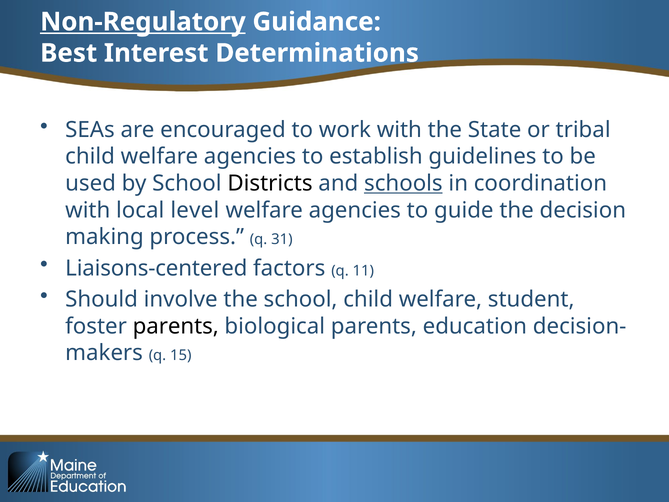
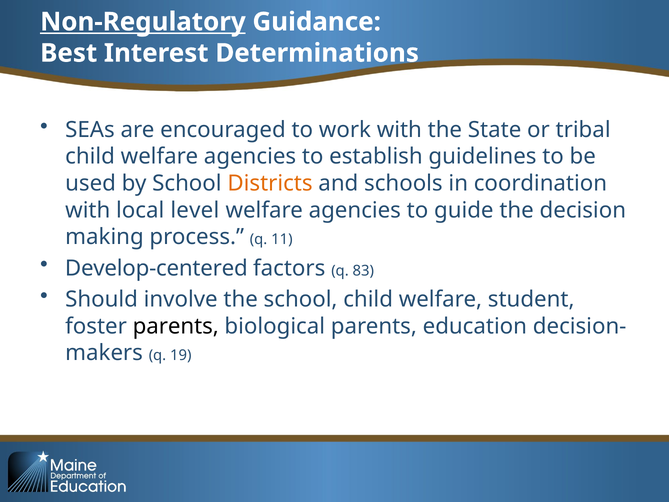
Districts colour: black -> orange
schools underline: present -> none
31: 31 -> 11
Liaisons-centered: Liaisons-centered -> Develop-centered
11: 11 -> 83
15: 15 -> 19
